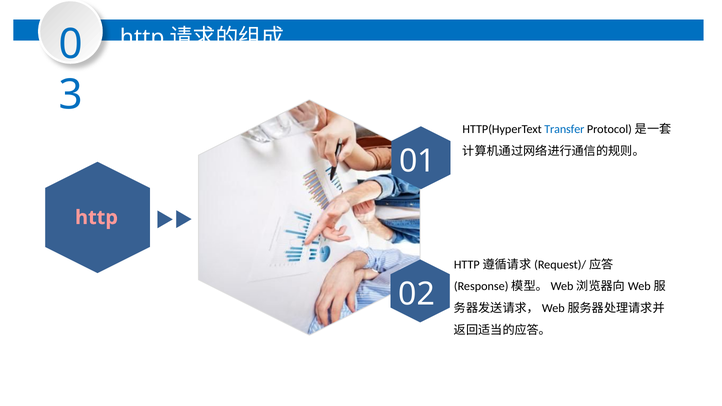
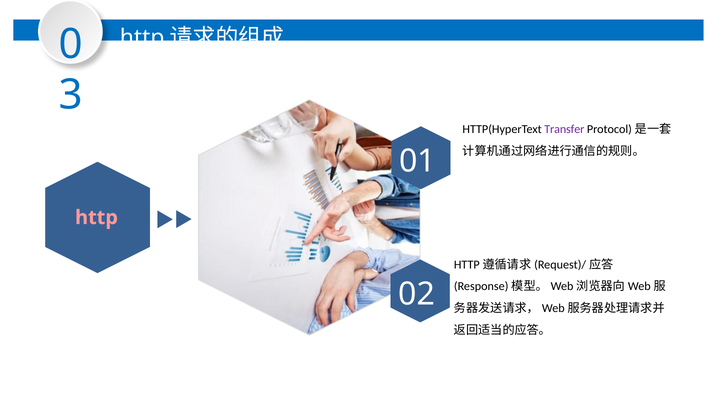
Transfer colour: blue -> purple
